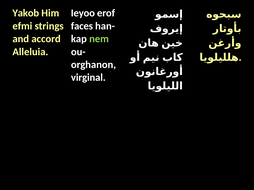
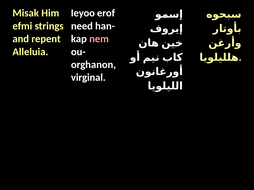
Yakob: Yakob -> Misak
faces: faces -> need
accord: accord -> repent
nem colour: light green -> pink
